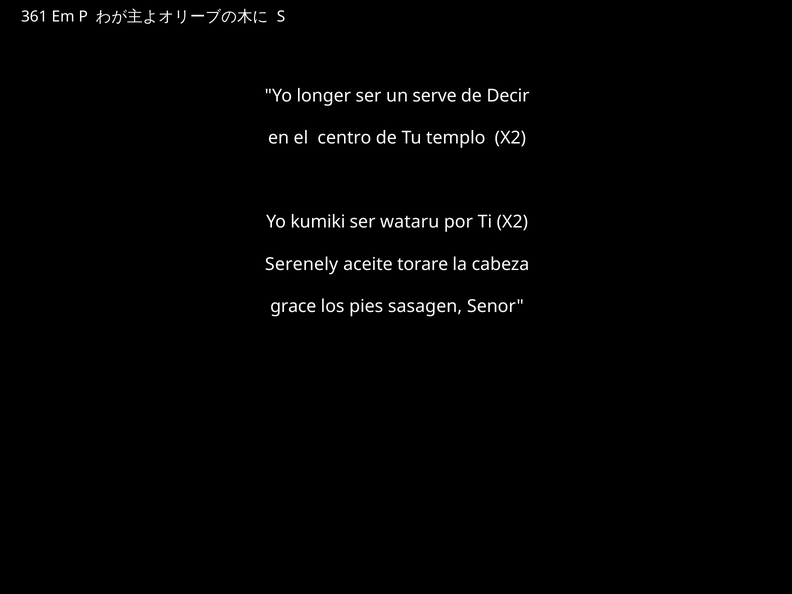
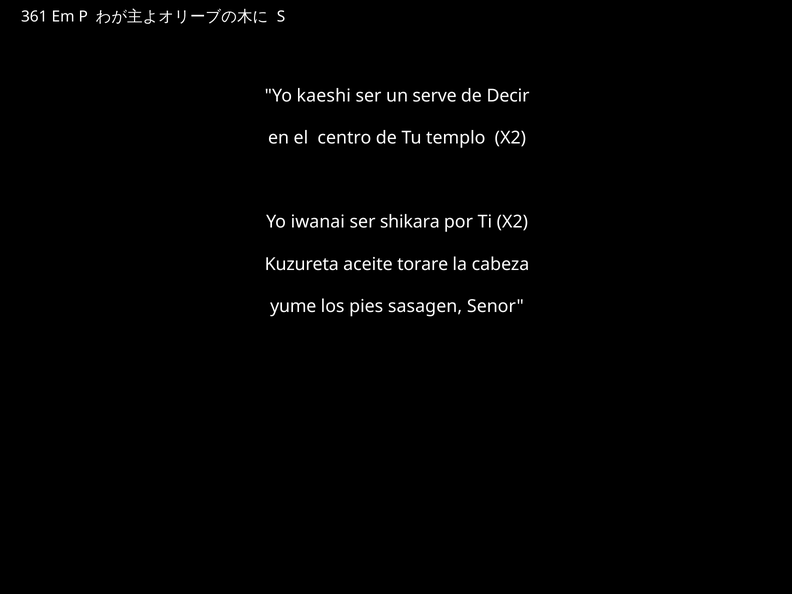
longer: longer -> kaeshi
kumiki: kumiki -> iwanai
wataru: wataru -> shikara
Serenely: Serenely -> Kuzureta
grace: grace -> yume
